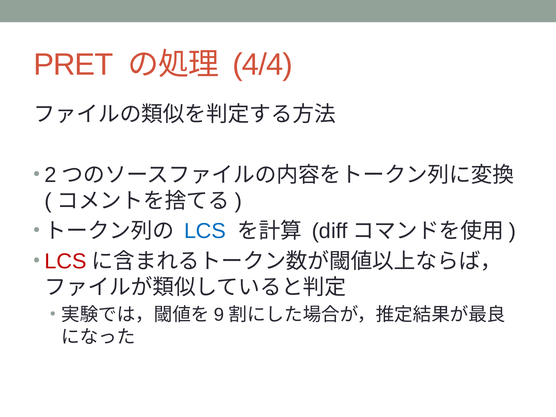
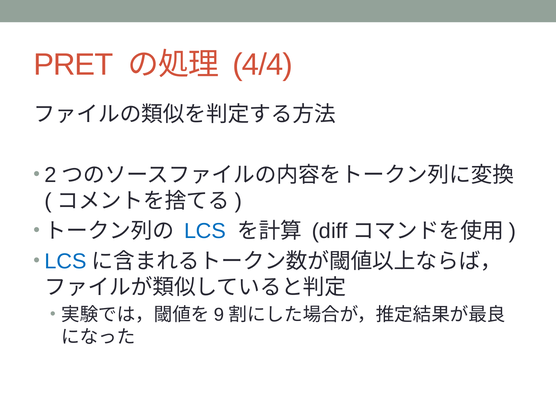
LCS at (65, 261) colour: red -> blue
